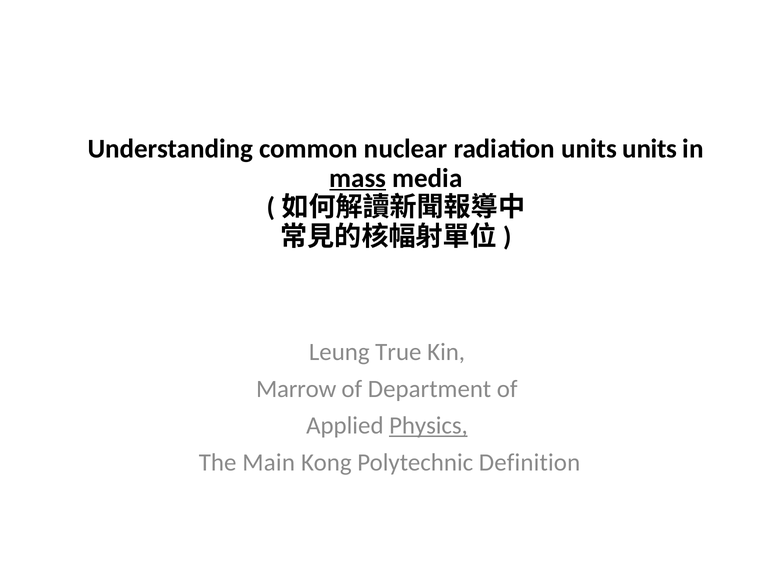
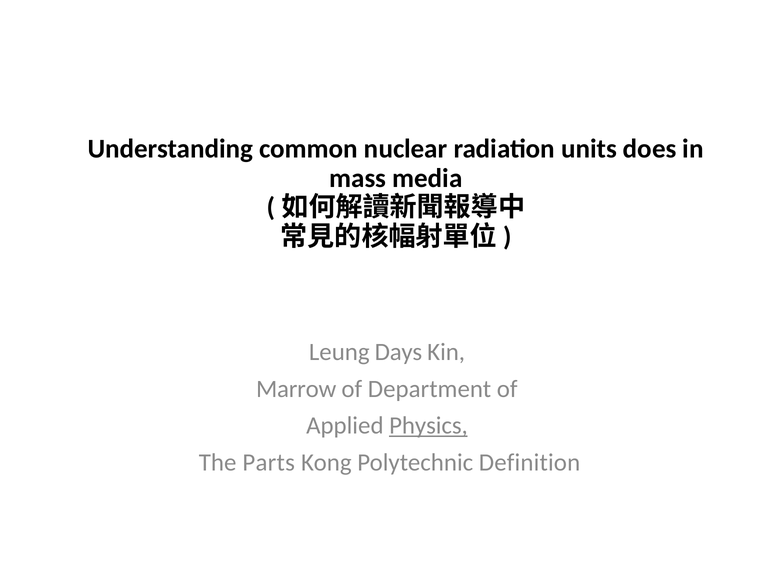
units units: units -> does
mass underline: present -> none
True: True -> Days
Main: Main -> Parts
